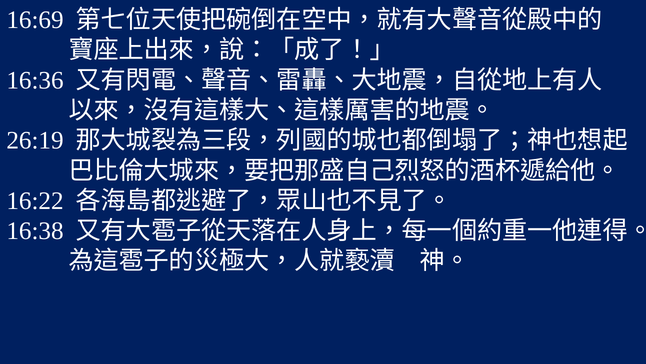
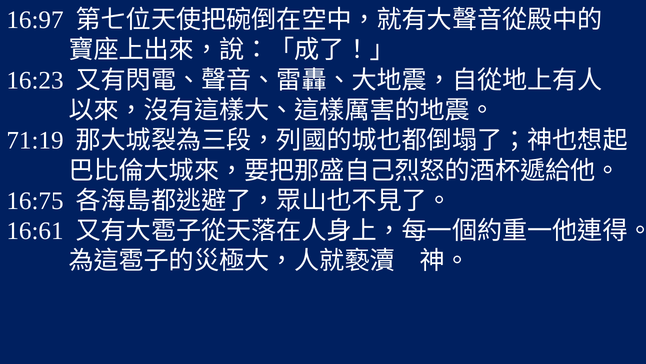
16:69: 16:69 -> 16:97
16:36: 16:36 -> 16:23
26:19: 26:19 -> 71:19
16:22: 16:22 -> 16:75
16:38: 16:38 -> 16:61
